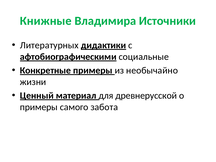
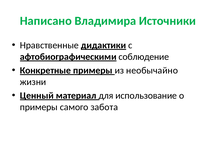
Книжные: Книжные -> Написано
Литературных: Литературных -> Нравственные
социальные: социальные -> соблюдение
древнерусской: древнерусской -> использование
